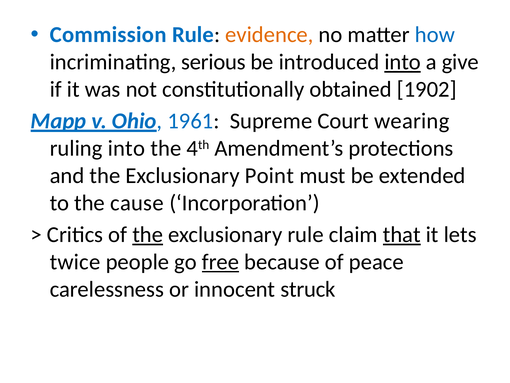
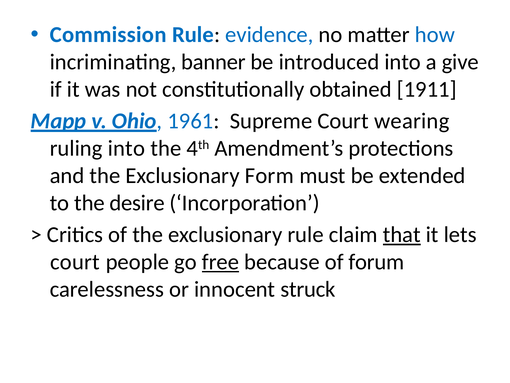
evidence colour: orange -> blue
serious: serious -> banner
into at (403, 62) underline: present -> none
1902: 1902 -> 1911
Point: Point -> Form
cause: cause -> desire
the at (148, 234) underline: present -> none
twice at (75, 262): twice -> court
peace: peace -> forum
